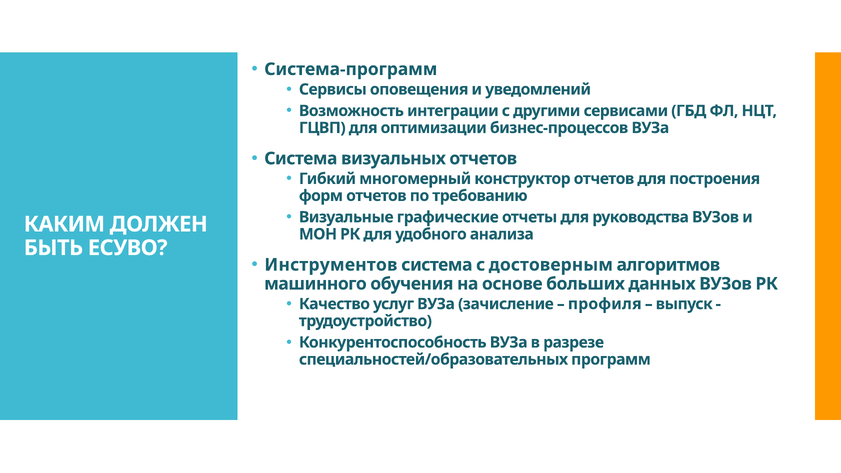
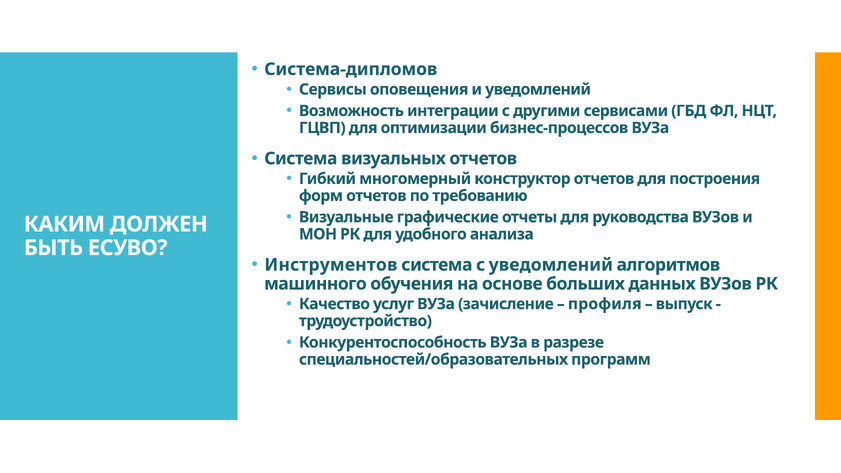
Система-программ: Система-программ -> Система-дипломов
с достоверным: достоверным -> уведомлений
